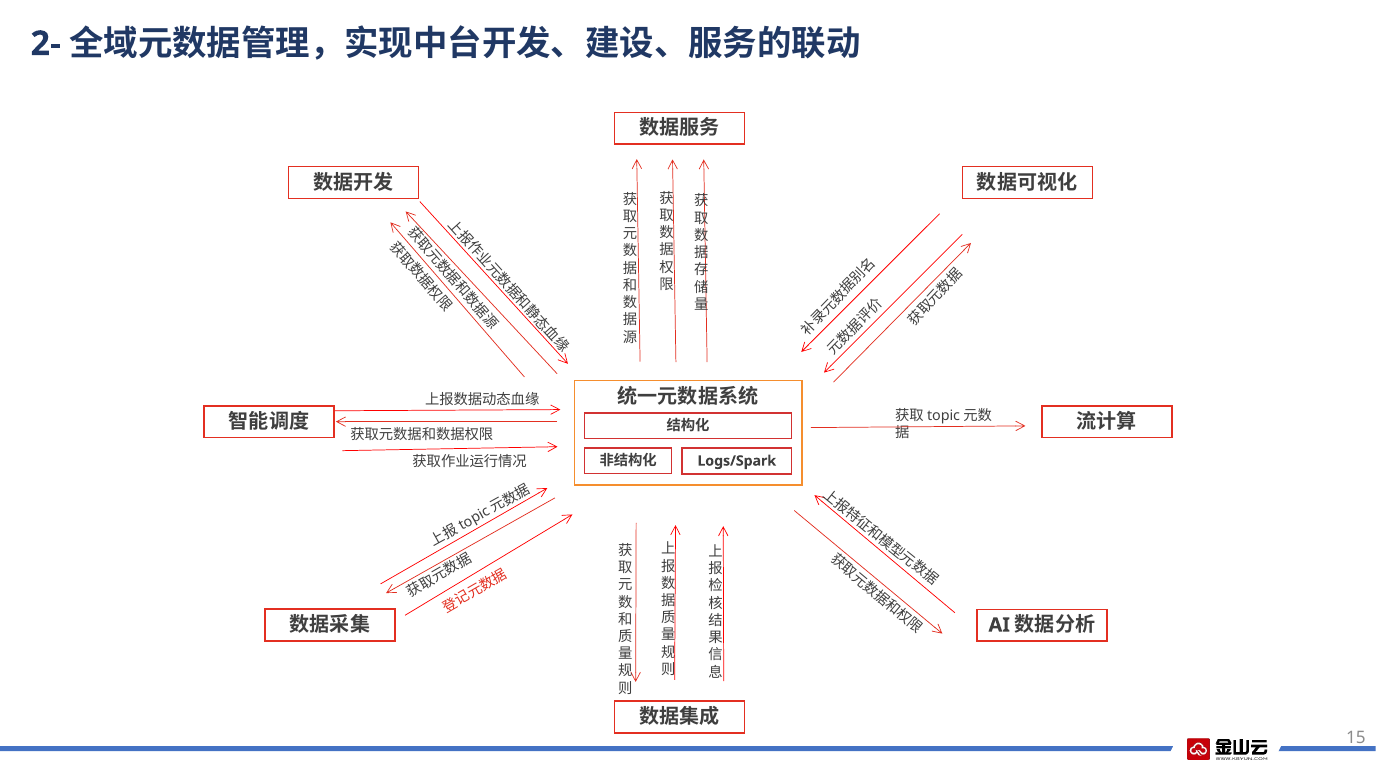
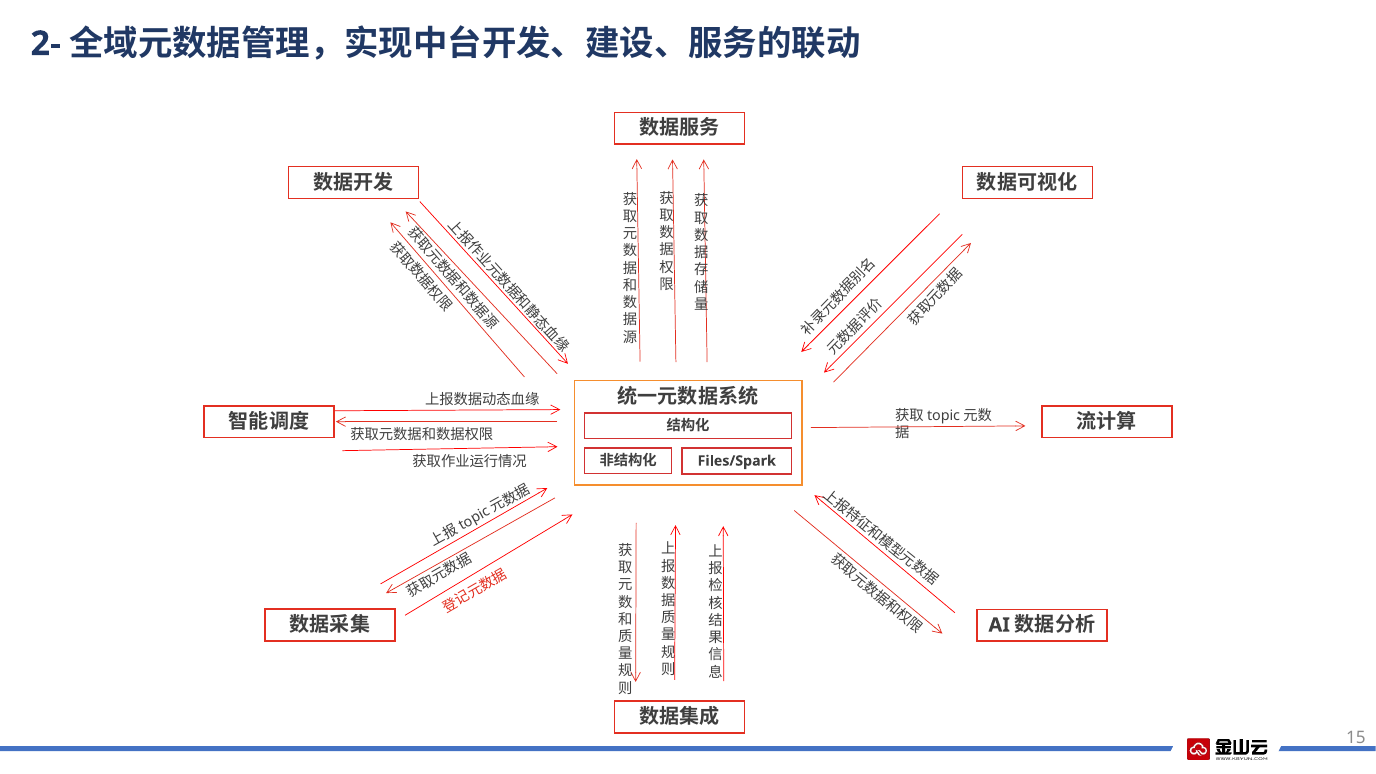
Logs/Spark: Logs/Spark -> Files/Spark
